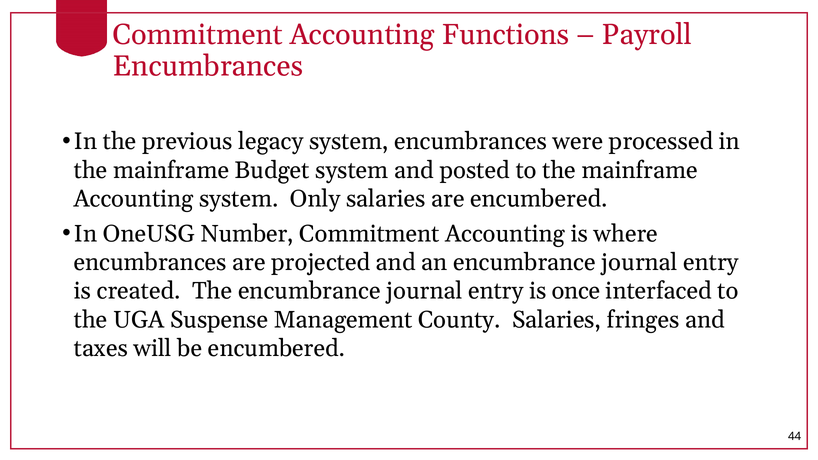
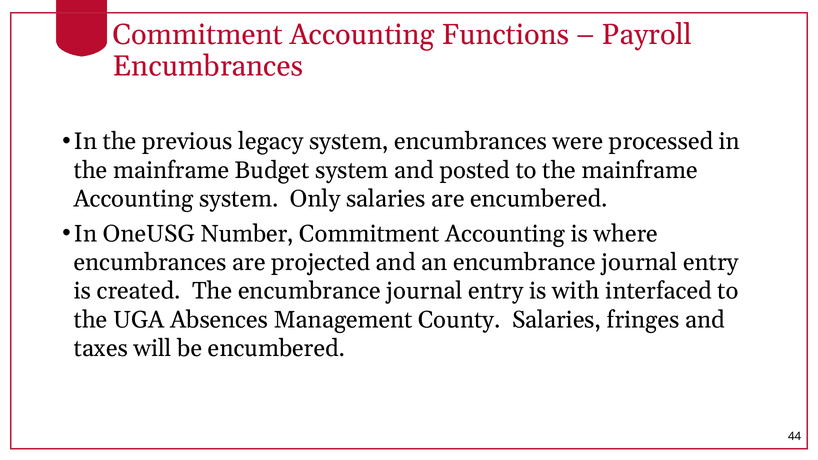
once: once -> with
Suspense: Suspense -> Absences
